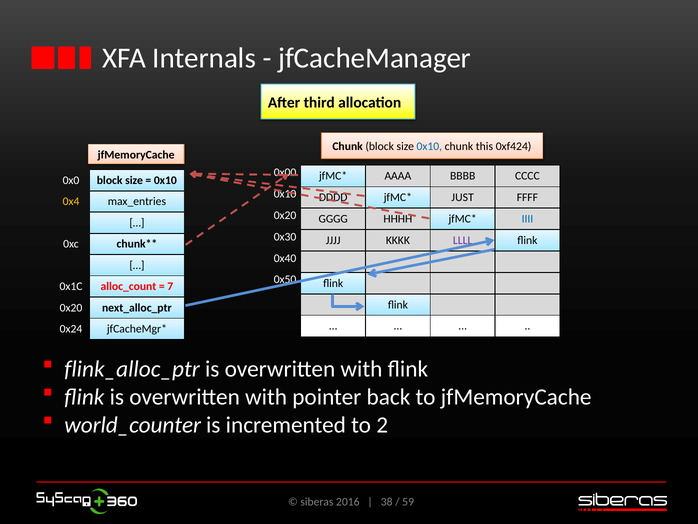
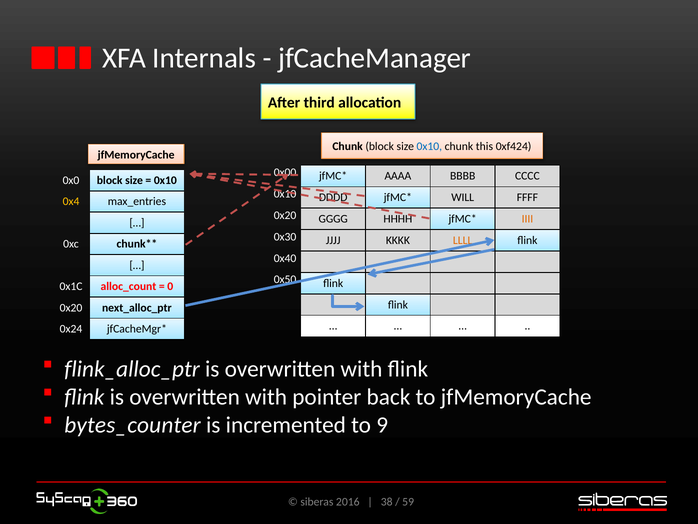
JUST: JUST -> WILL
IIII colour: blue -> orange
LLLL colour: purple -> orange
7: 7 -> 0
world_counter: world_counter -> bytes_counter
2: 2 -> 9
